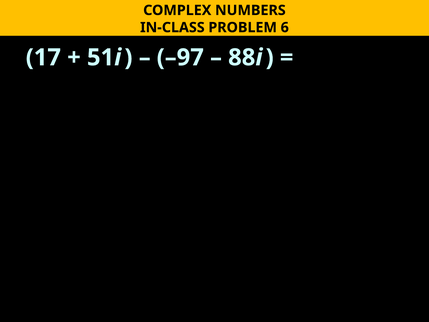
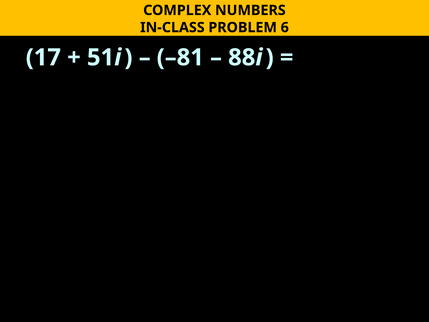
–97: –97 -> –81
